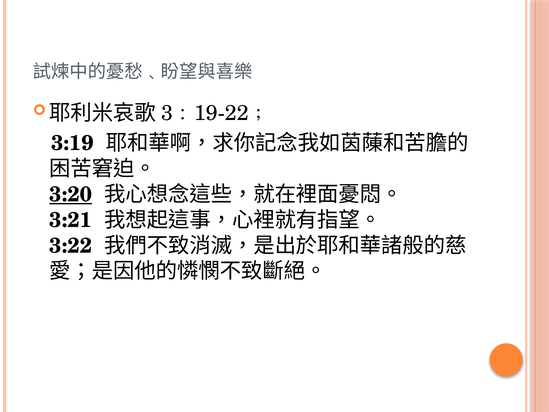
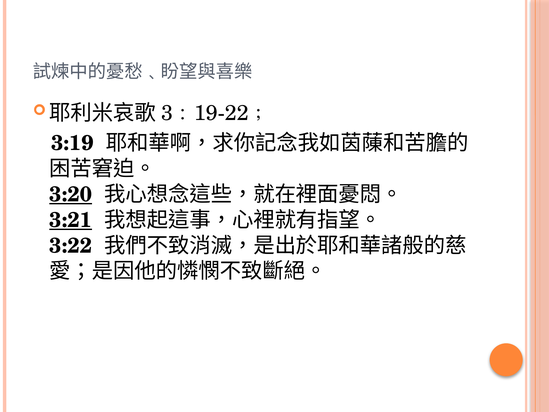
3:21 underline: none -> present
